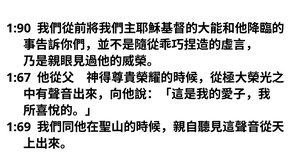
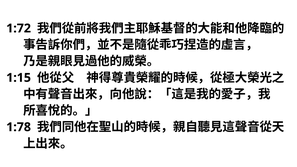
1:90: 1:90 -> 1:72
1:67: 1:67 -> 1:15
1:69: 1:69 -> 1:78
